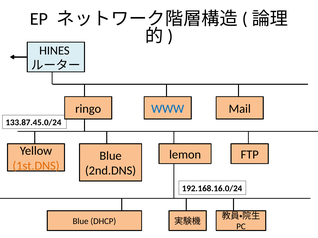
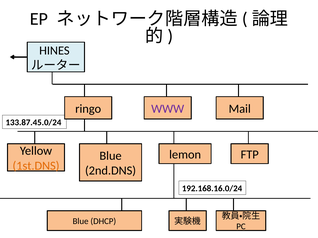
WWW colour: blue -> purple
